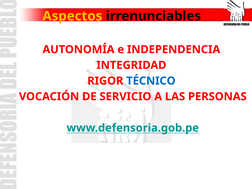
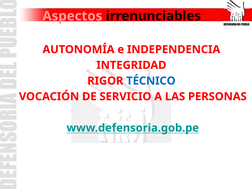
Aspectos colour: yellow -> pink
